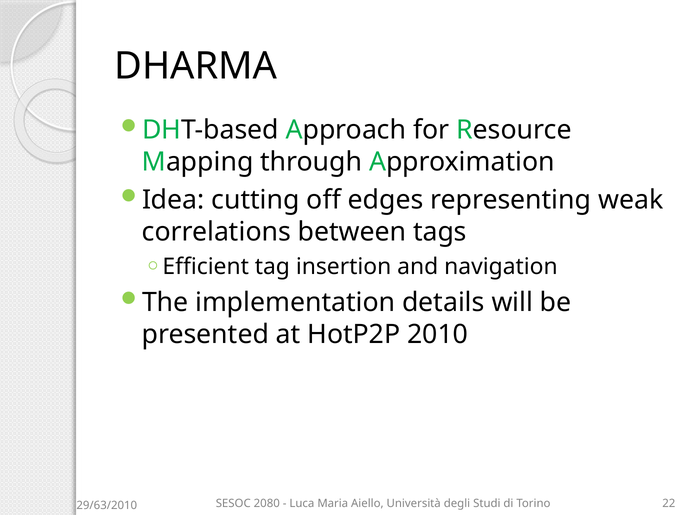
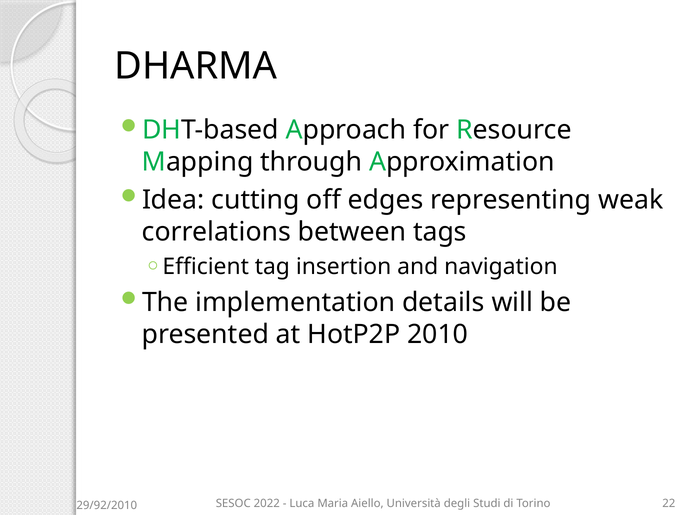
2080: 2080 -> 2022
29/63/2010: 29/63/2010 -> 29/92/2010
